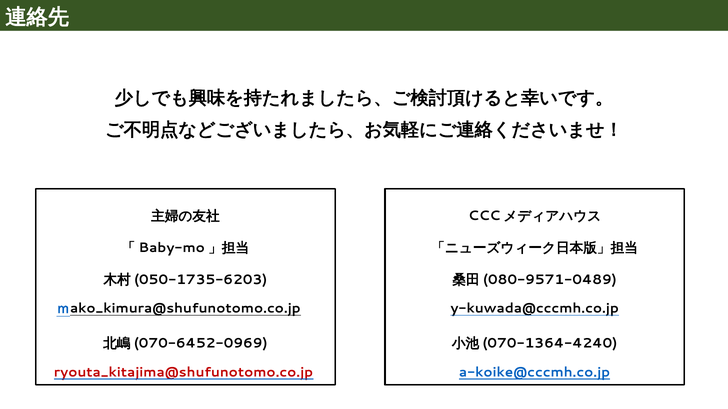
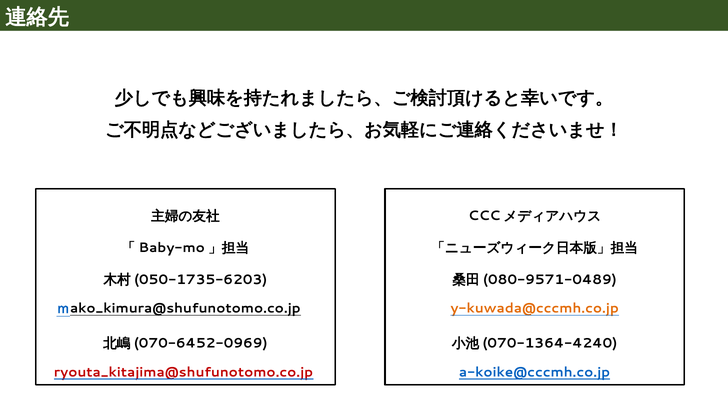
y-kuwada@cccmh.co.jp colour: black -> orange
